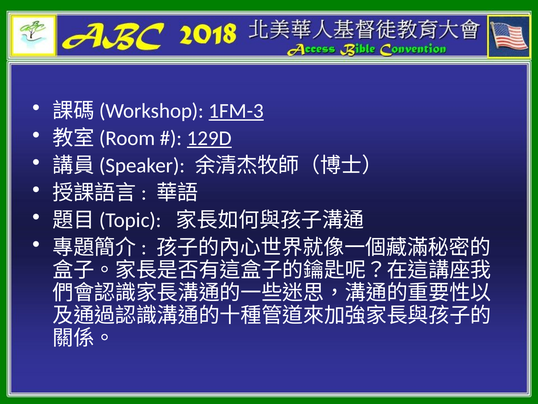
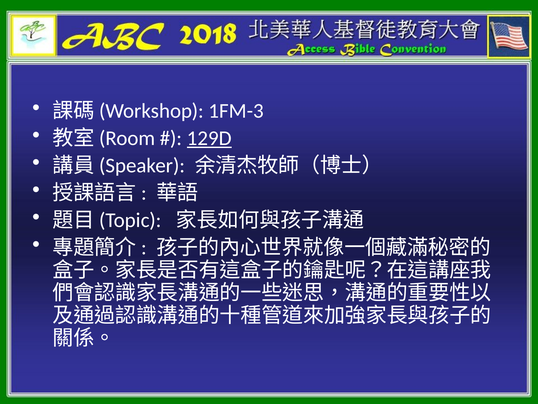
1FM-3 underline: present -> none
